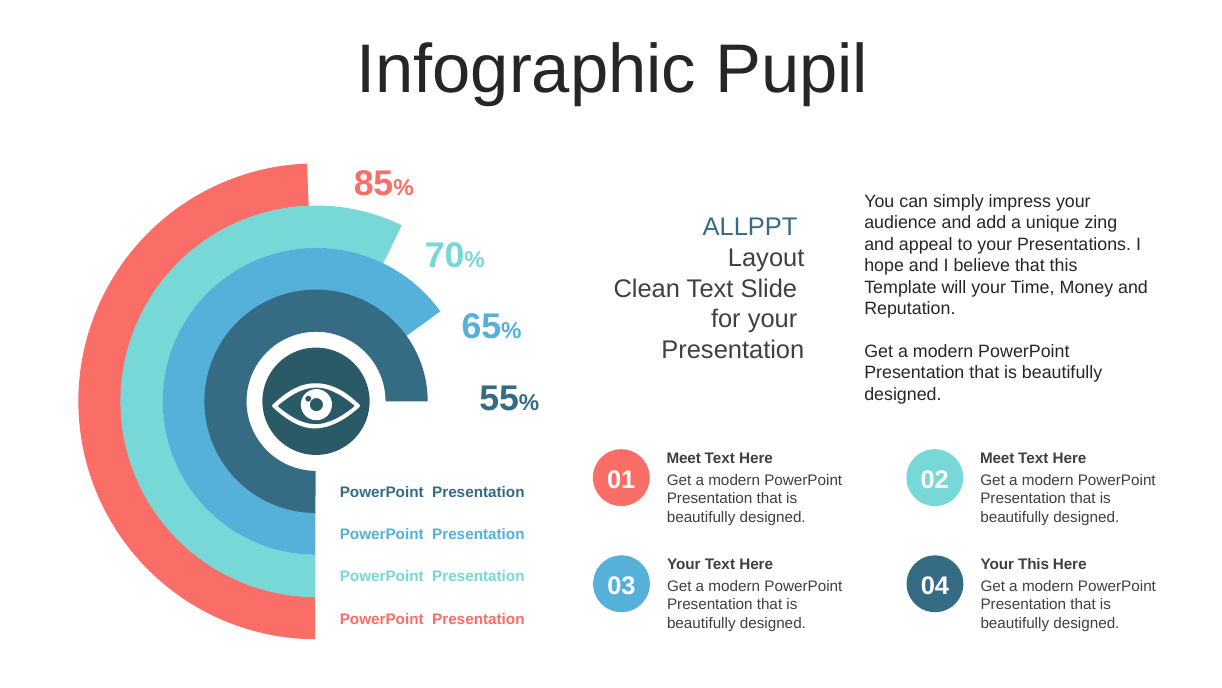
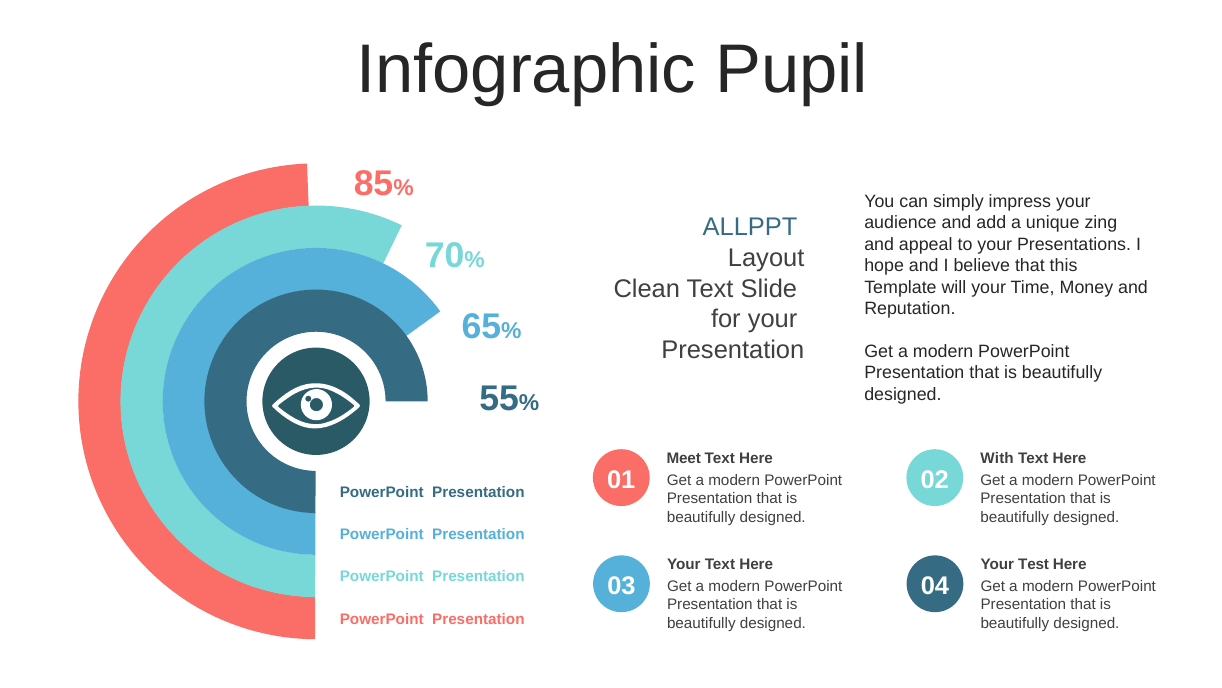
Meet at (997, 458): Meet -> With
Your This: This -> Test
